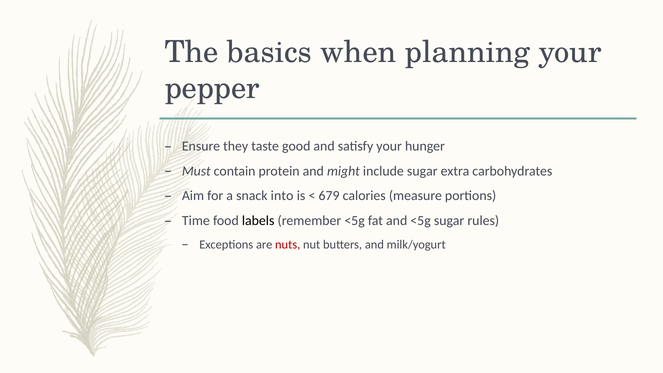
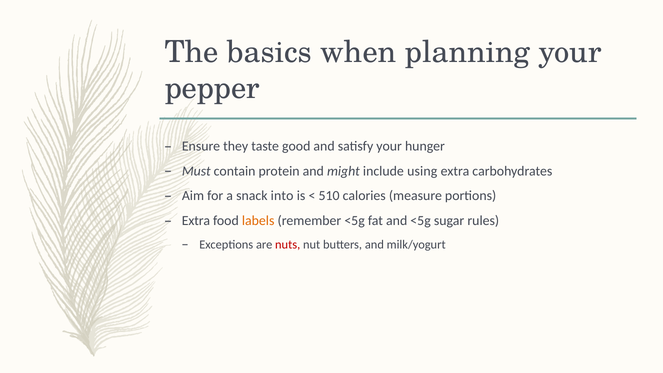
include sugar: sugar -> using
679: 679 -> 510
Time at (196, 221): Time -> Extra
labels colour: black -> orange
